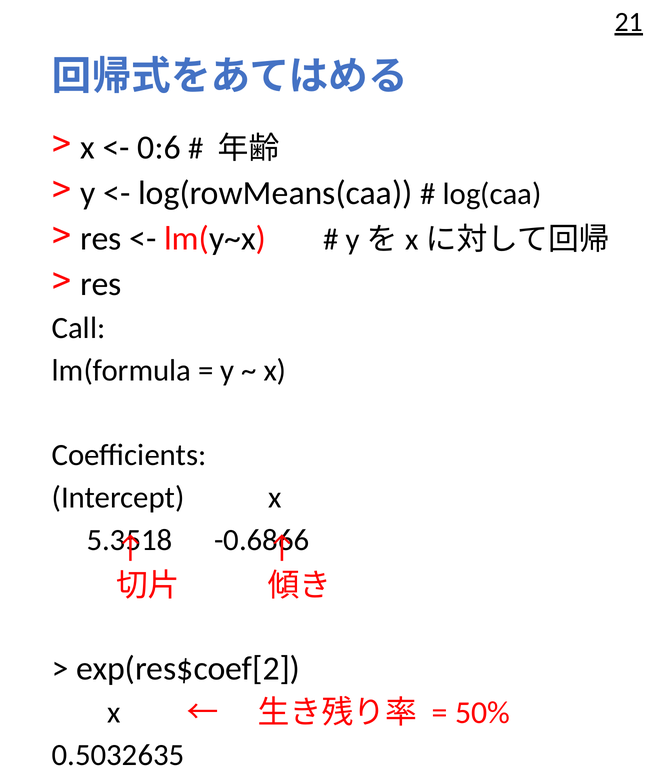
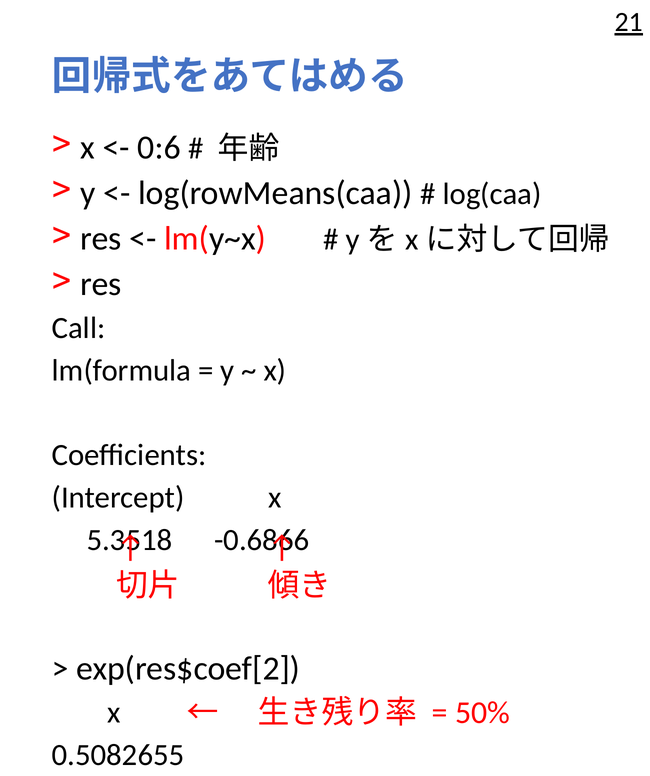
0.5032635: 0.5032635 -> 0.5082655
